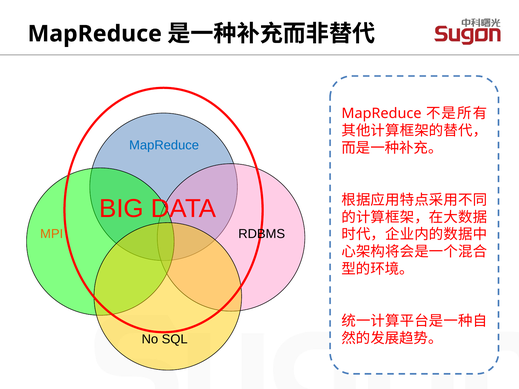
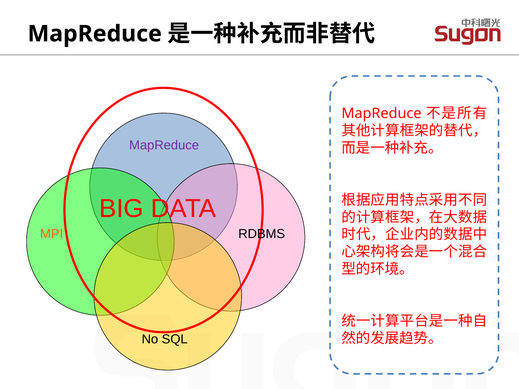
MapReduce at (164, 145) colour: blue -> purple
